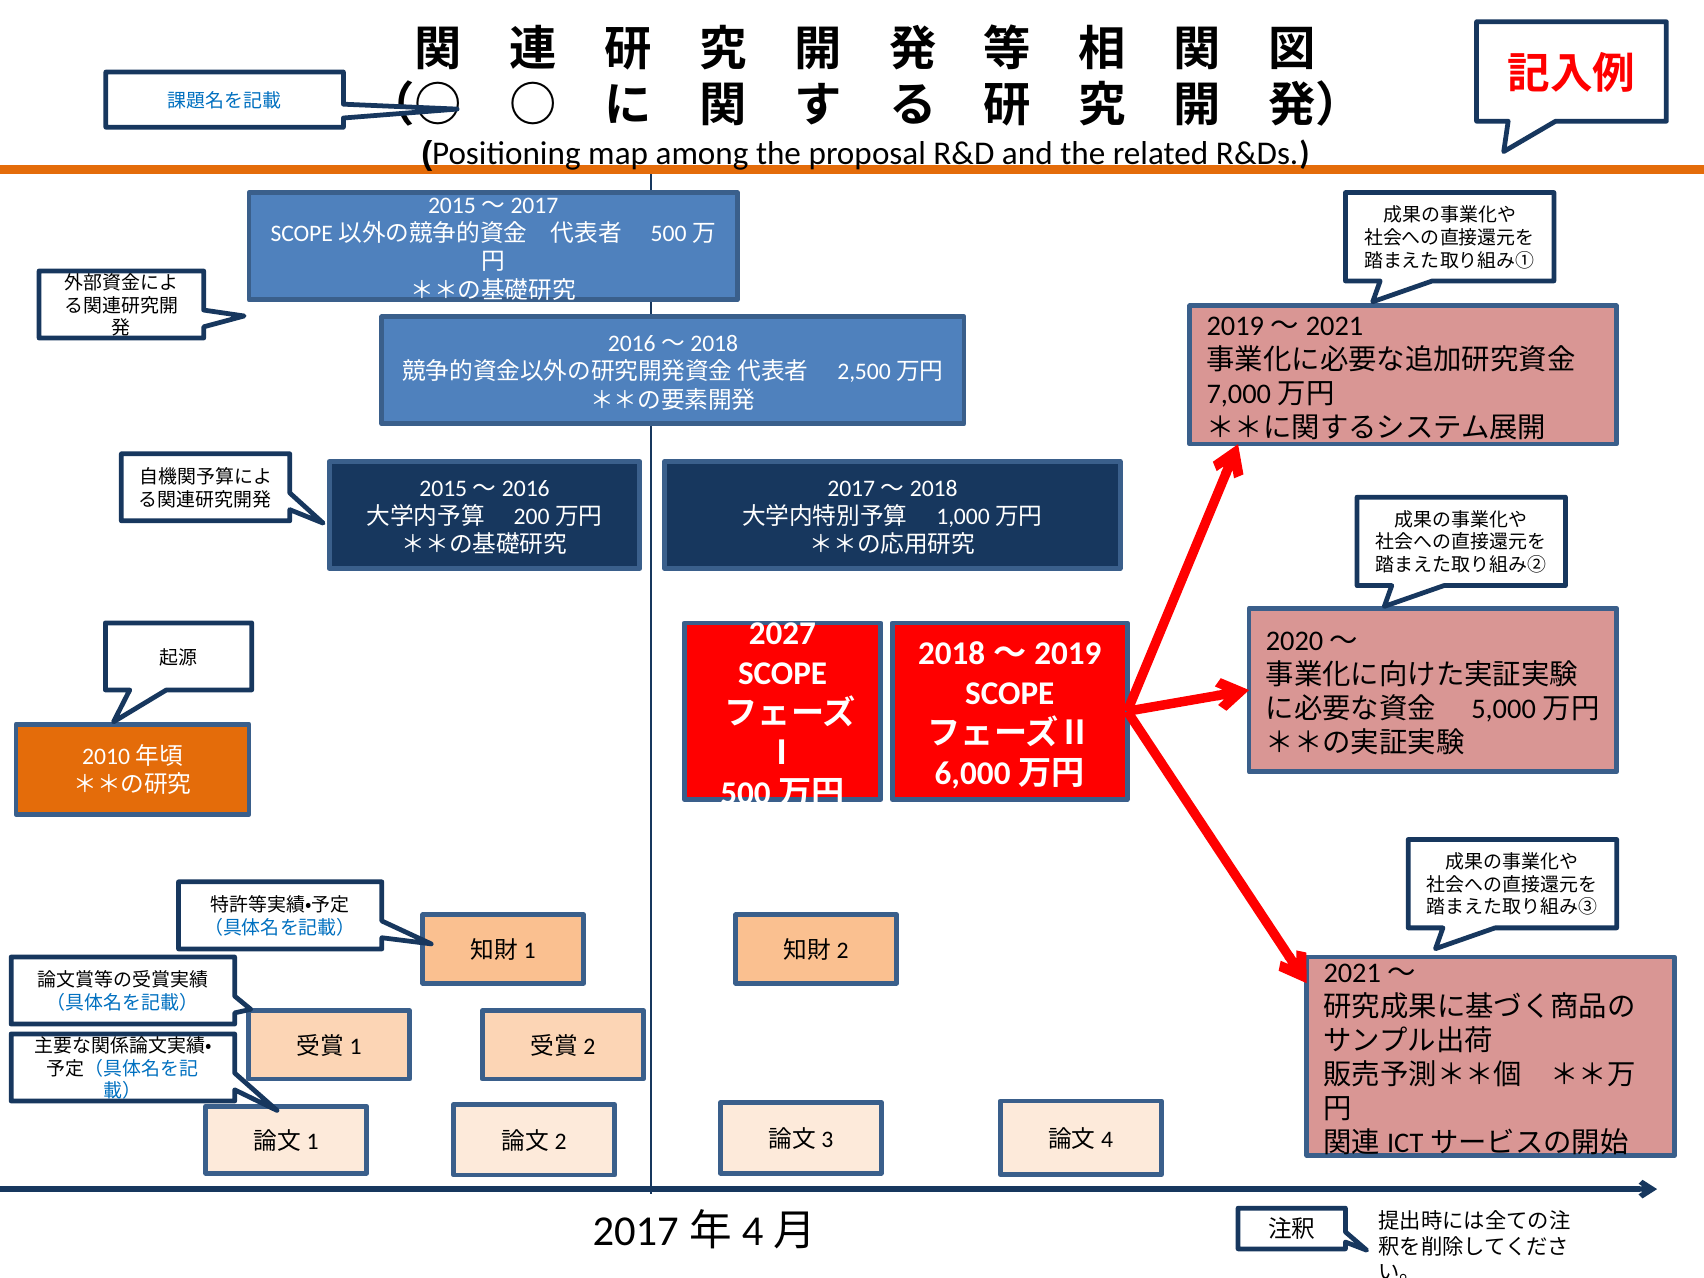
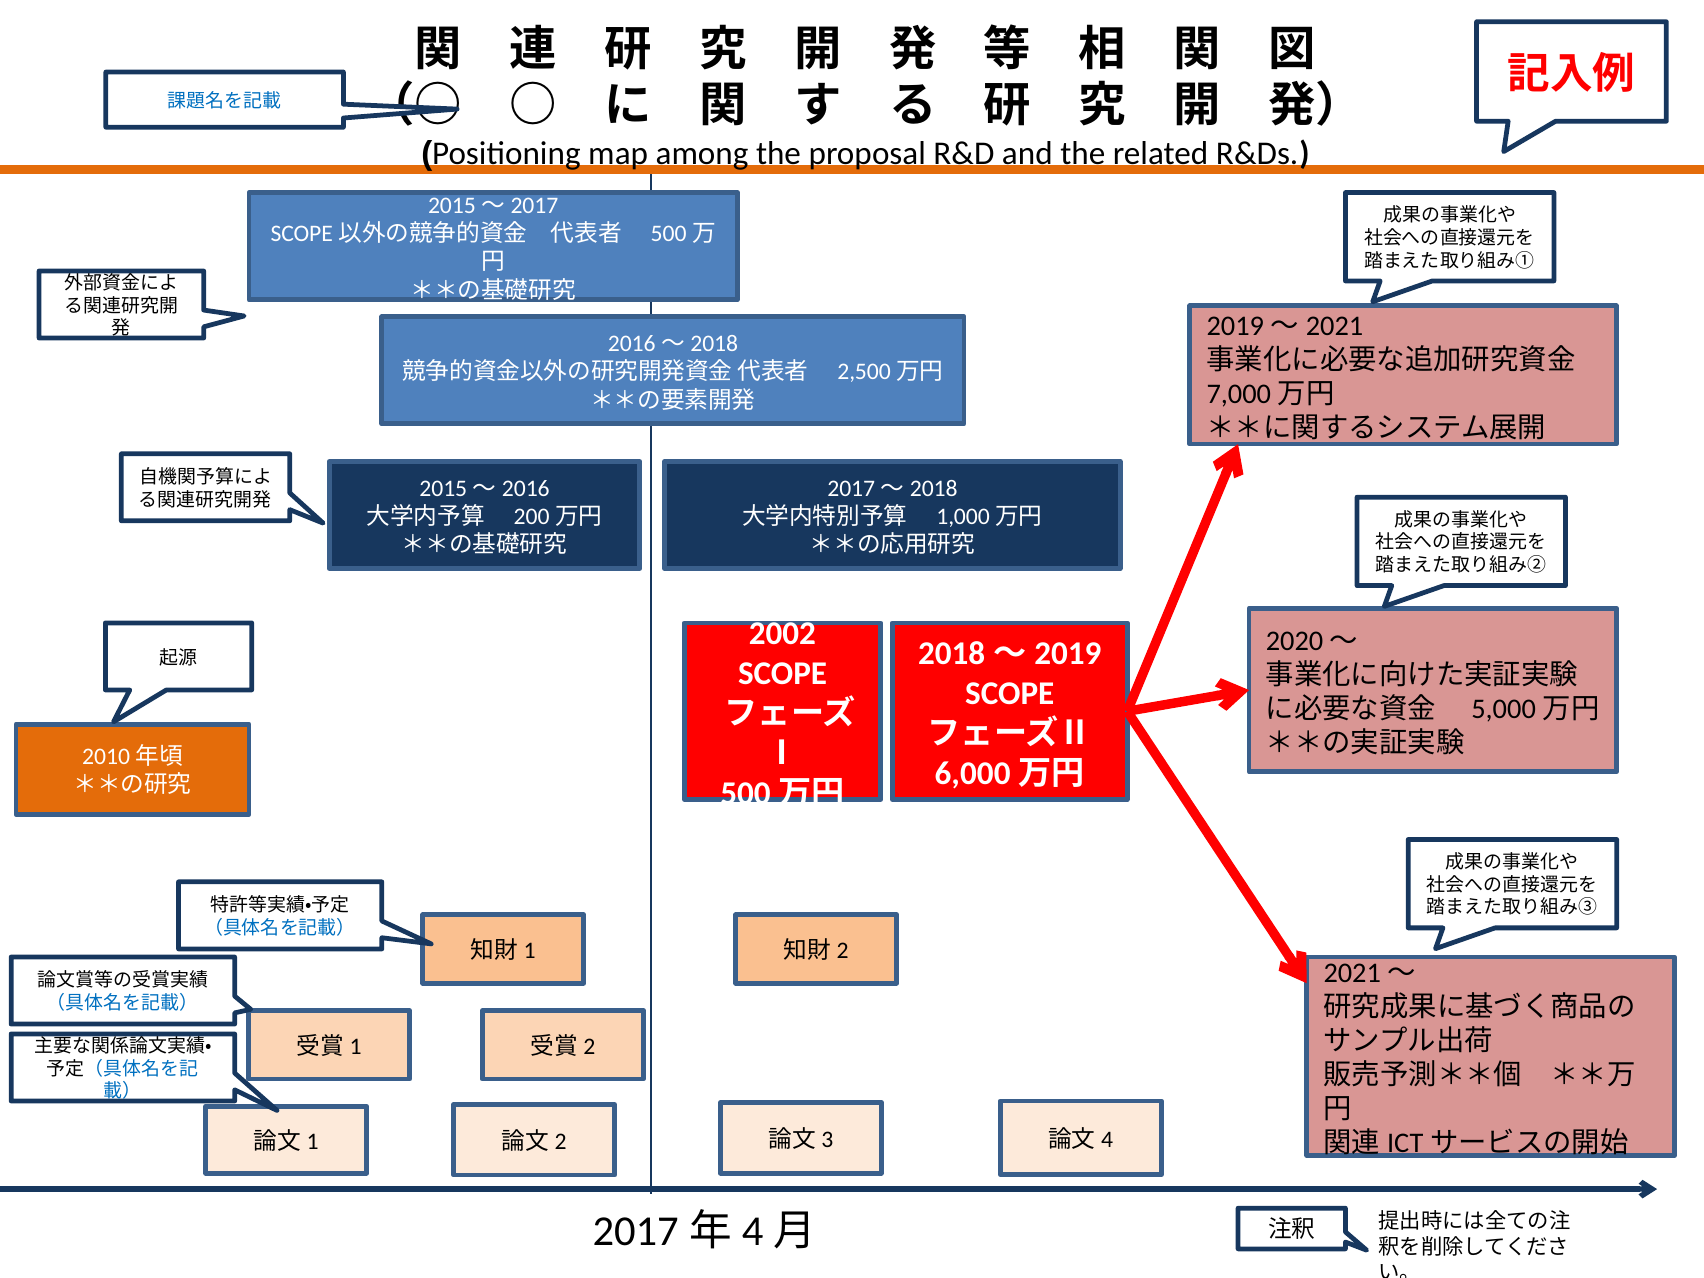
2027: 2027 -> 2002
